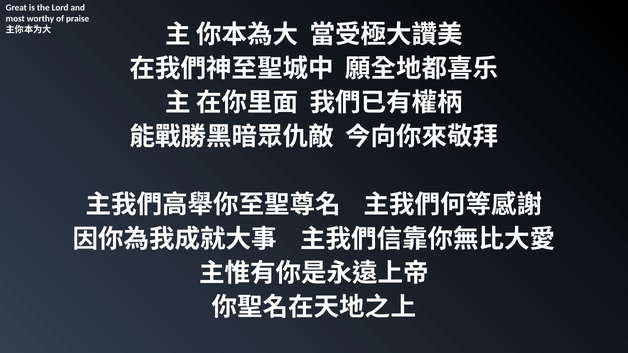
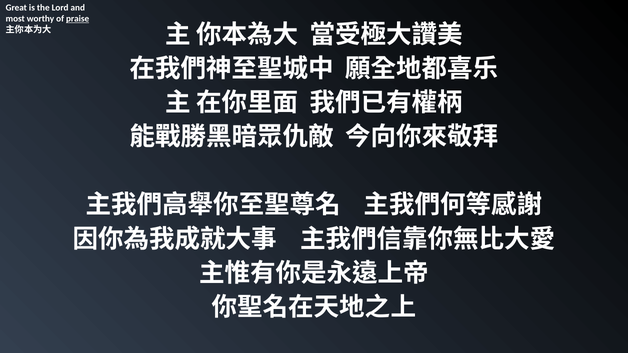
praise underline: none -> present
